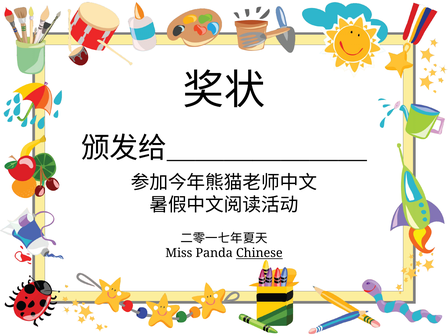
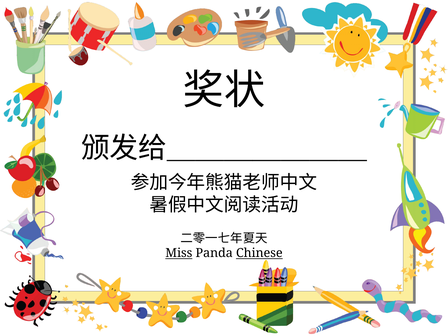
Miss underline: none -> present
